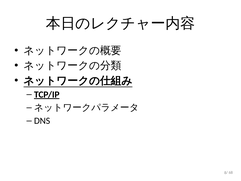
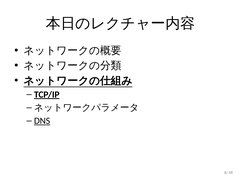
DNS underline: none -> present
